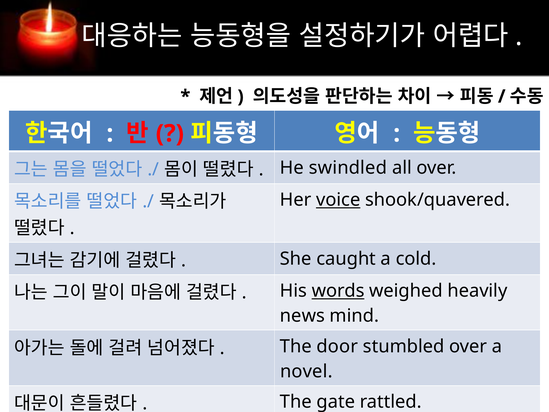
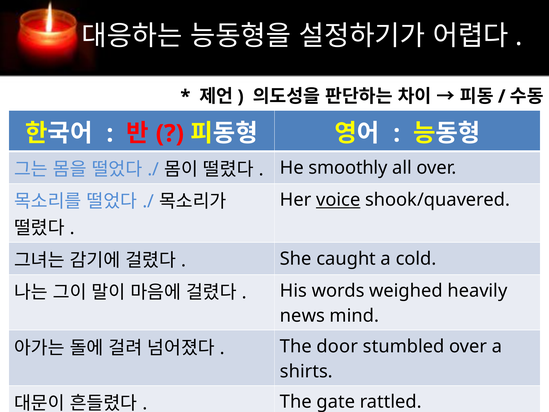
swindled: swindled -> smoothly
words underline: present -> none
novel: novel -> shirts
